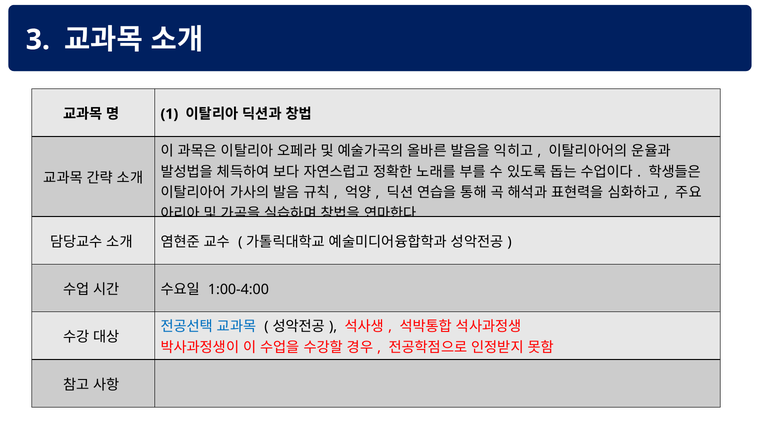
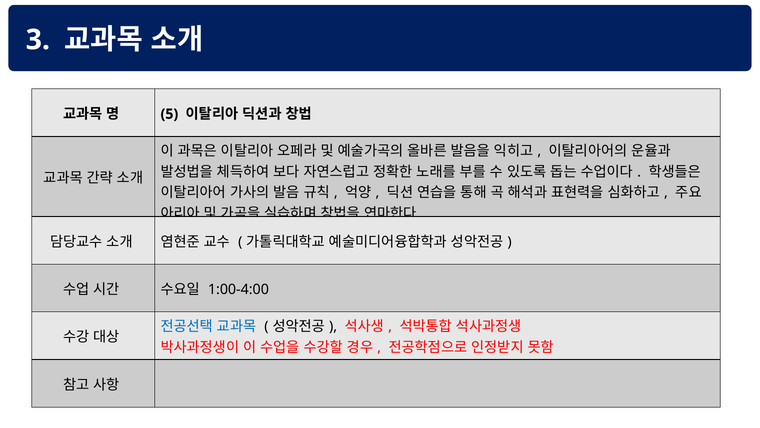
1: 1 -> 5
